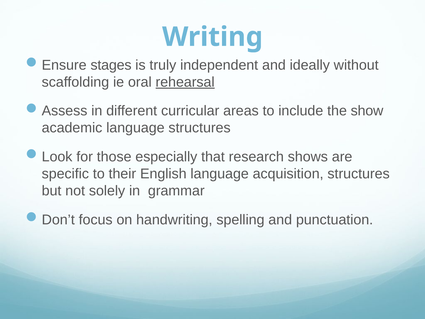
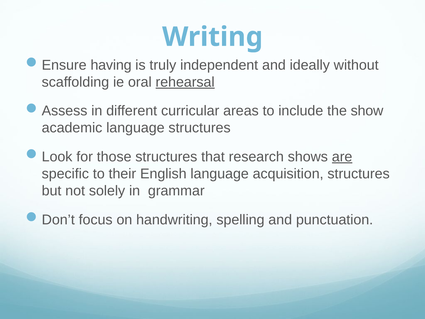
stages: stages -> having
those especially: especially -> structures
are underline: none -> present
